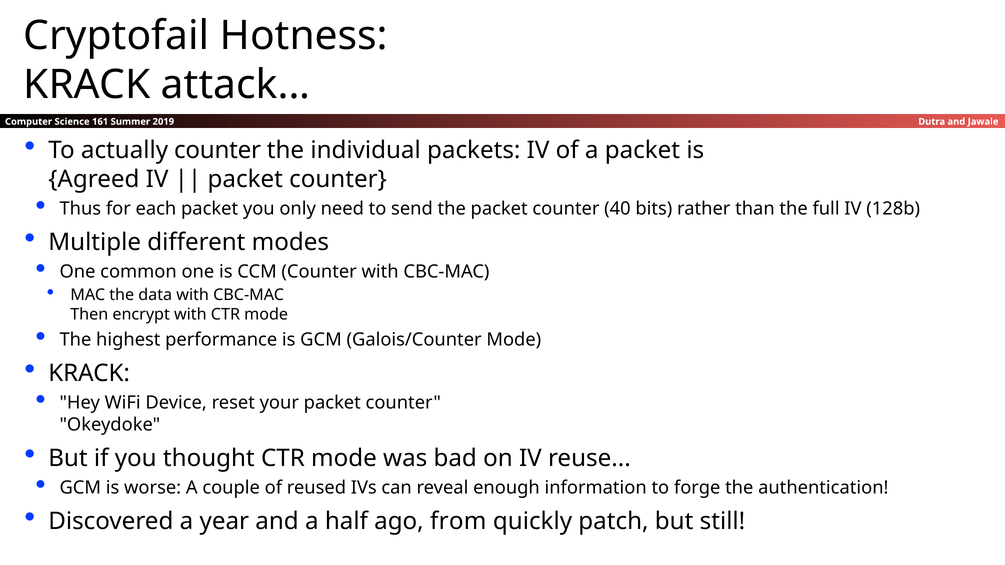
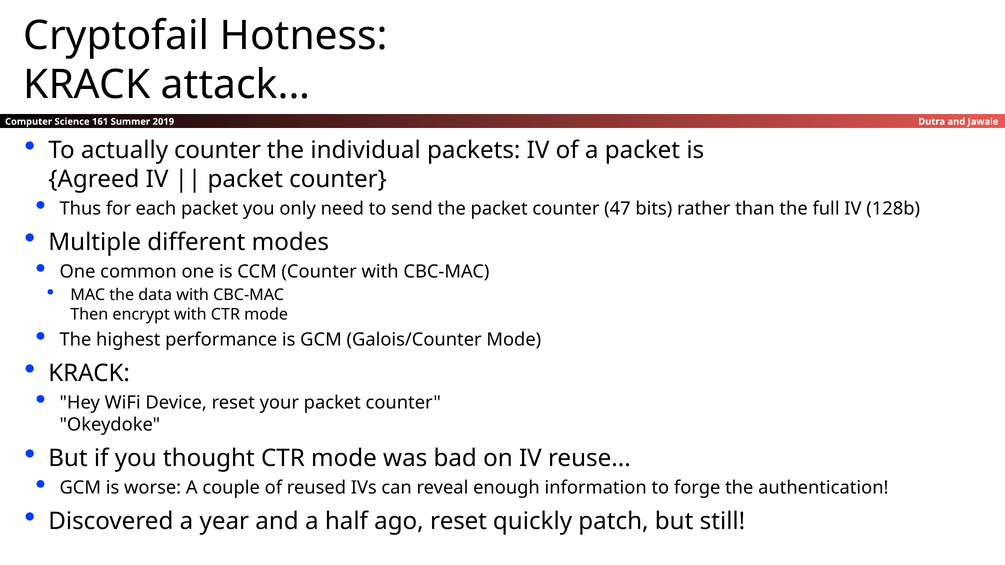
40: 40 -> 47
ago from: from -> reset
